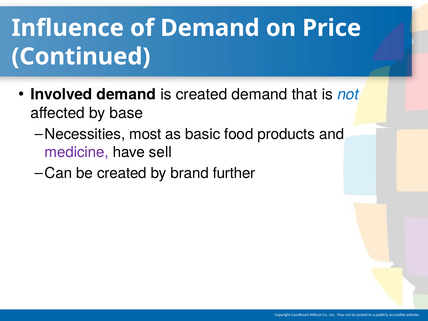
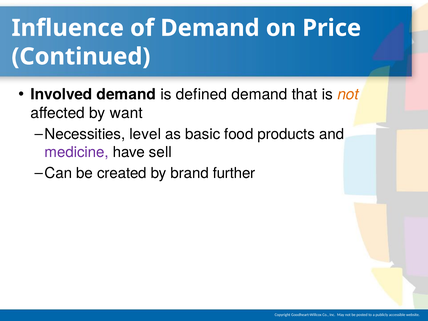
is created: created -> defined
not at (348, 94) colour: blue -> orange
base: base -> want
most: most -> level
